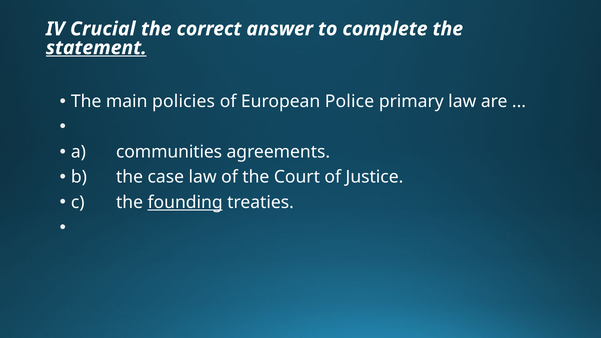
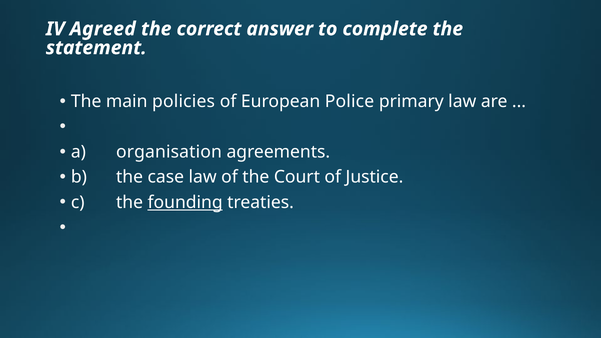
Crucial: Crucial -> Agreed
statement underline: present -> none
communities: communities -> organisation
